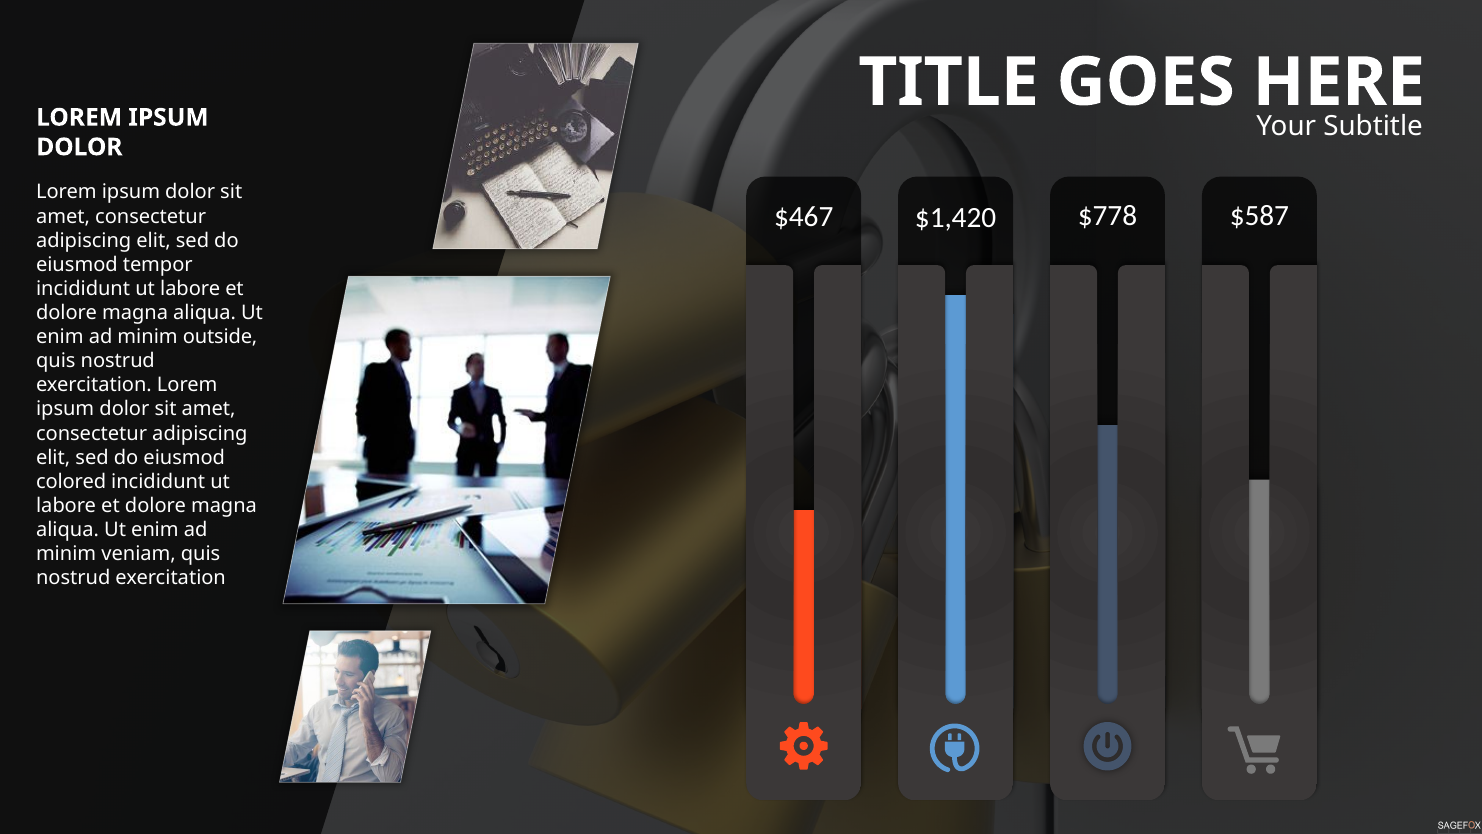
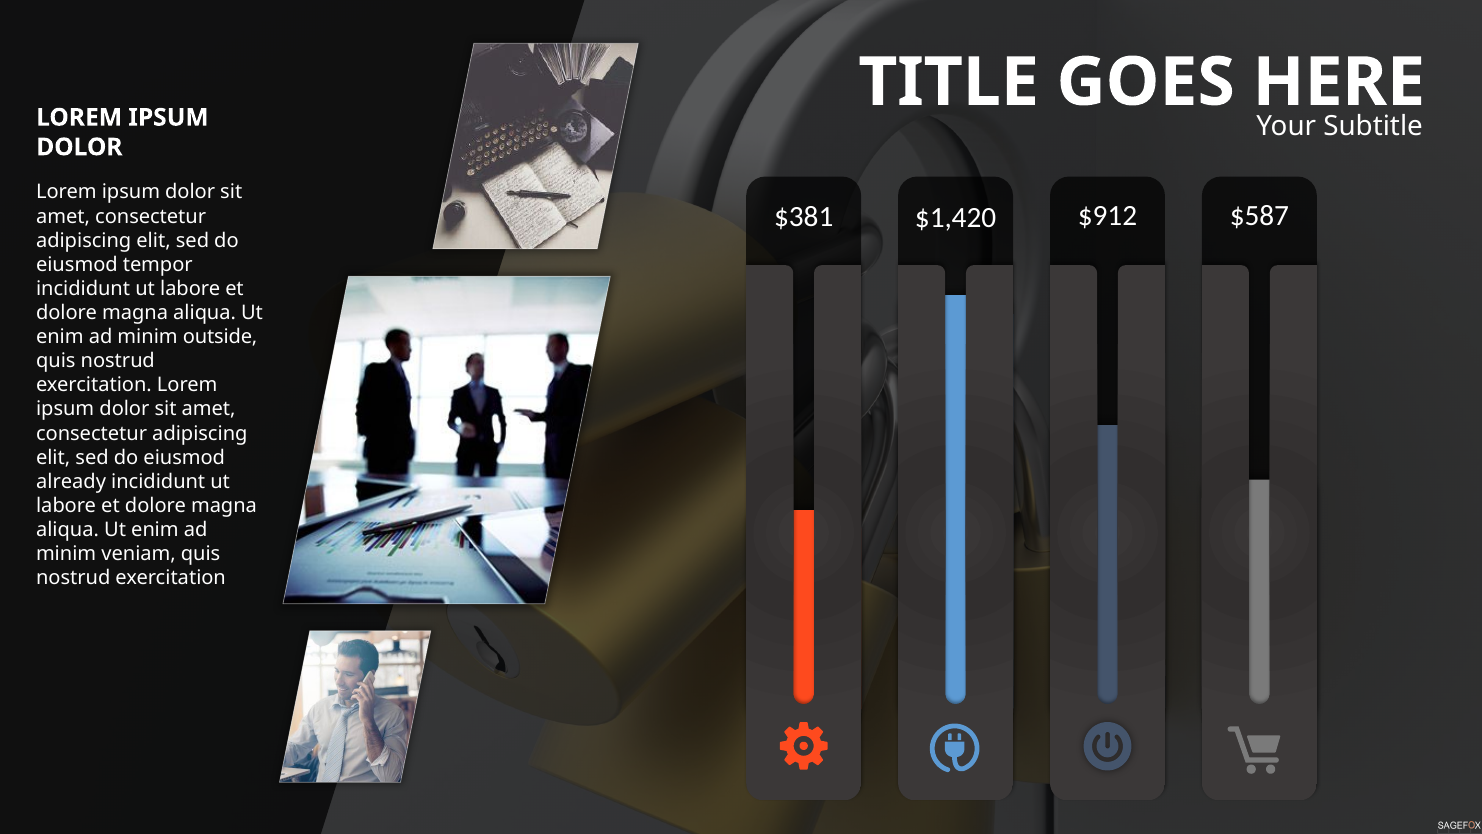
$467: $467 -> $381
$778: $778 -> $912
colored: colored -> already
